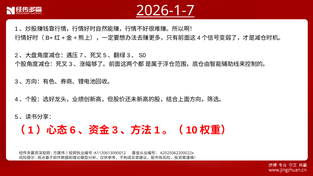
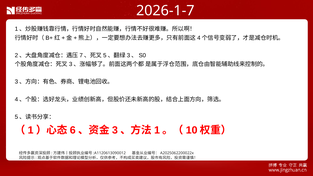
2026-1-7 underline: present -> none
